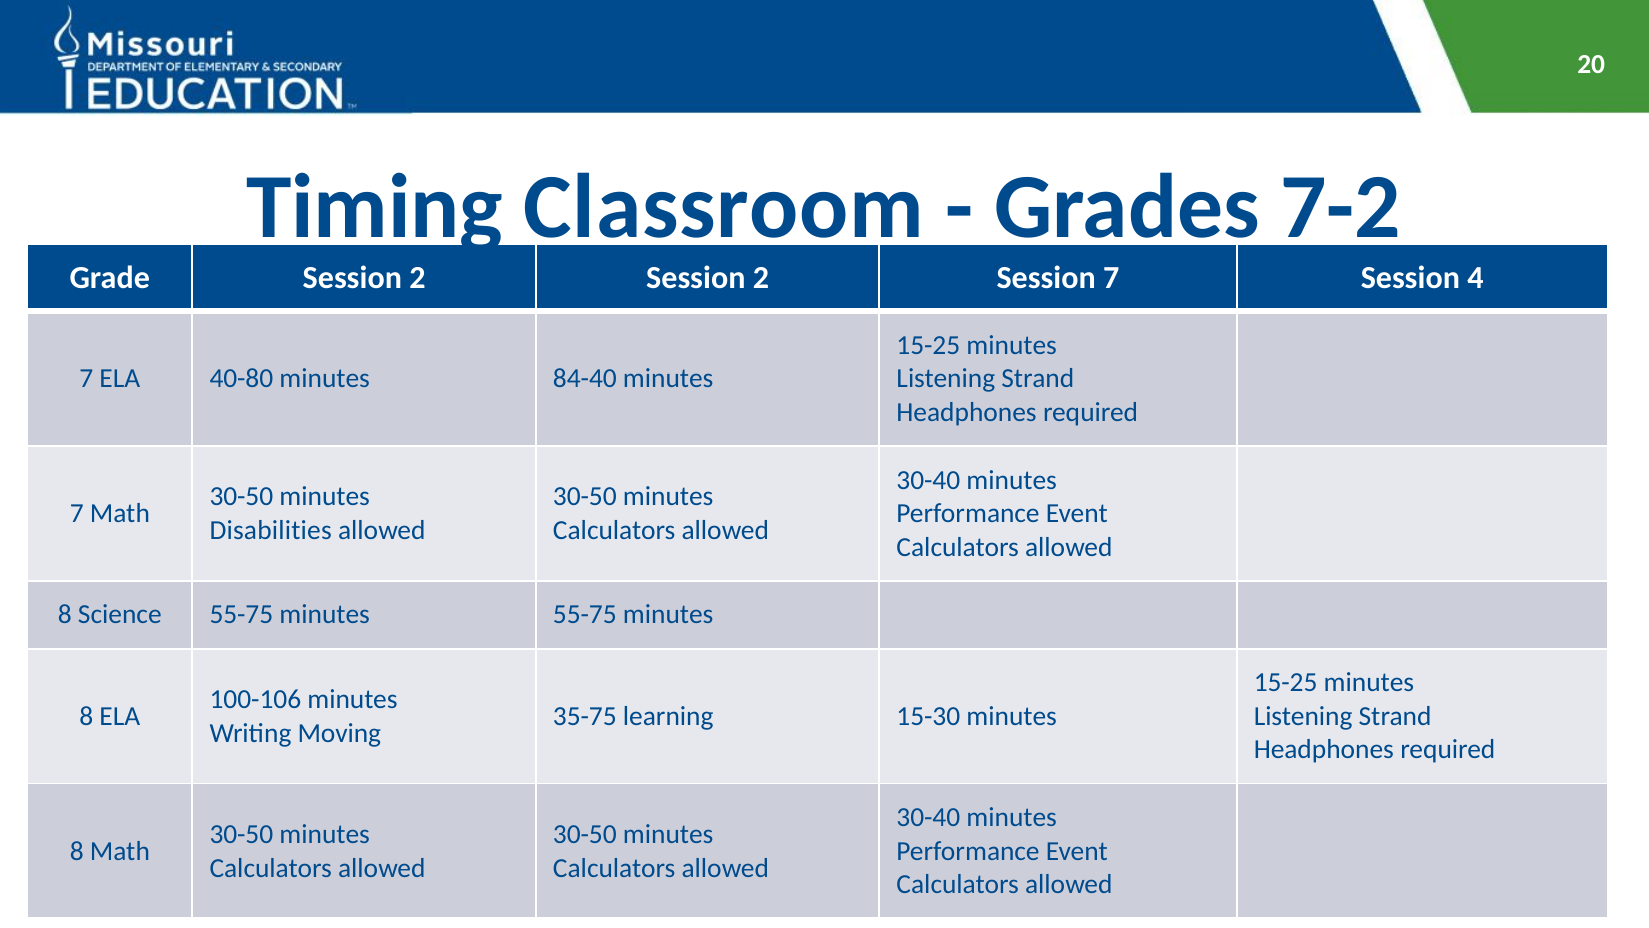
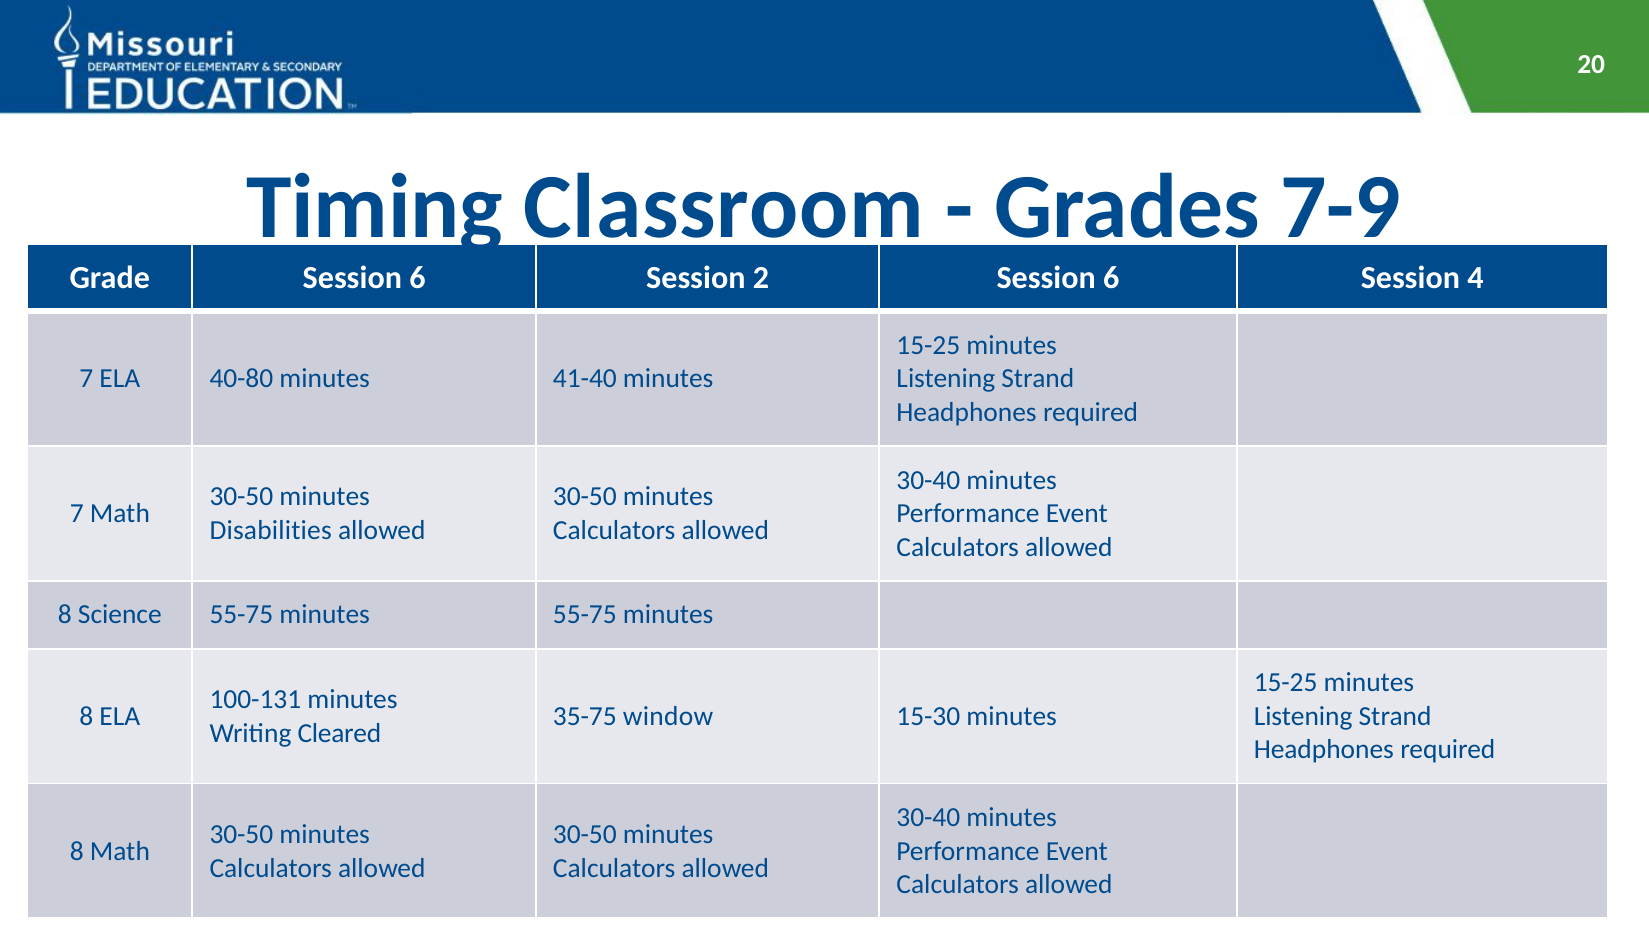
7-2: 7-2 -> 7-9
Grade Session 2: 2 -> 6
2 Session 7: 7 -> 6
84-40: 84-40 -> 41-40
100-106: 100-106 -> 100-131
learning: learning -> window
Moving: Moving -> Cleared
